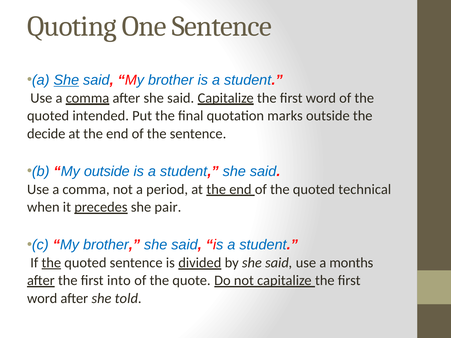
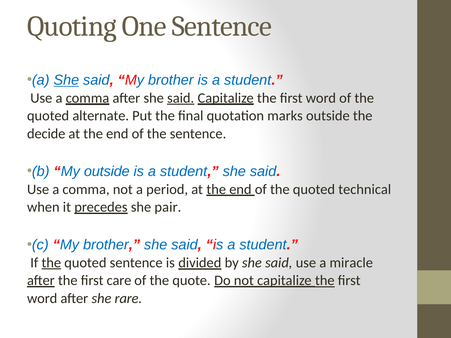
said at (181, 98) underline: none -> present
intended: intended -> alternate
months: months -> miracle
into: into -> care
the at (325, 281) underline: none -> present
told: told -> rare
